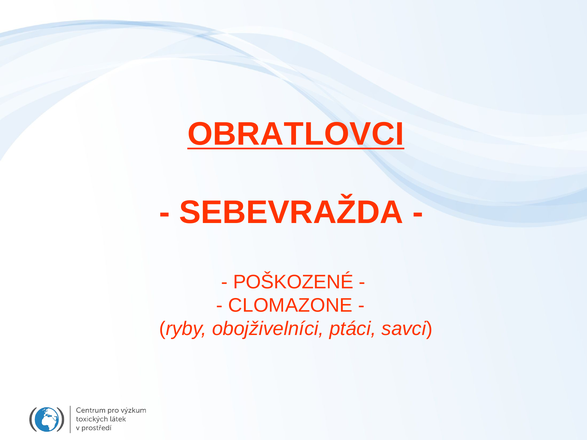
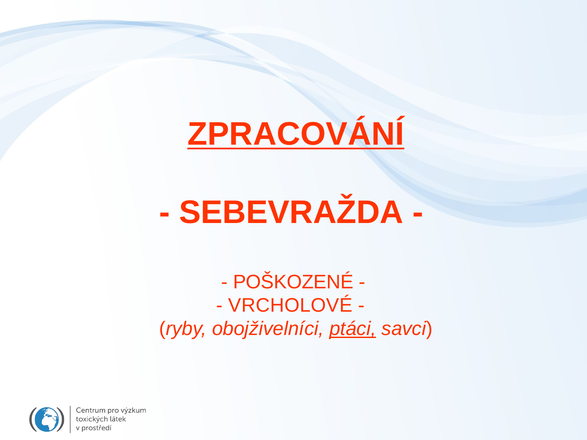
OBRATLOVCI: OBRATLOVCI -> ZPRACOVÁNÍ
CLOMAZONE: CLOMAZONE -> VRCHOLOVÉ
ptáci underline: none -> present
